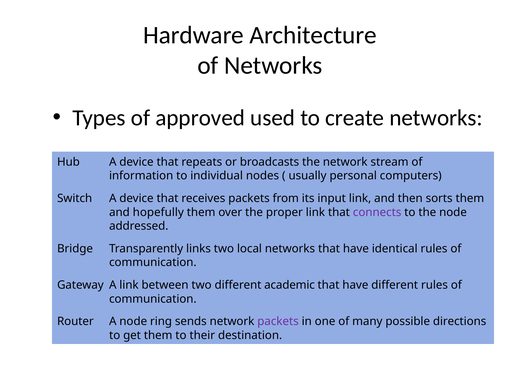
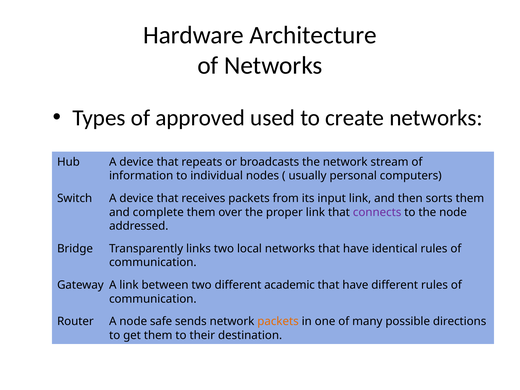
hopefully: hopefully -> complete
ring: ring -> safe
packets at (278, 321) colour: purple -> orange
